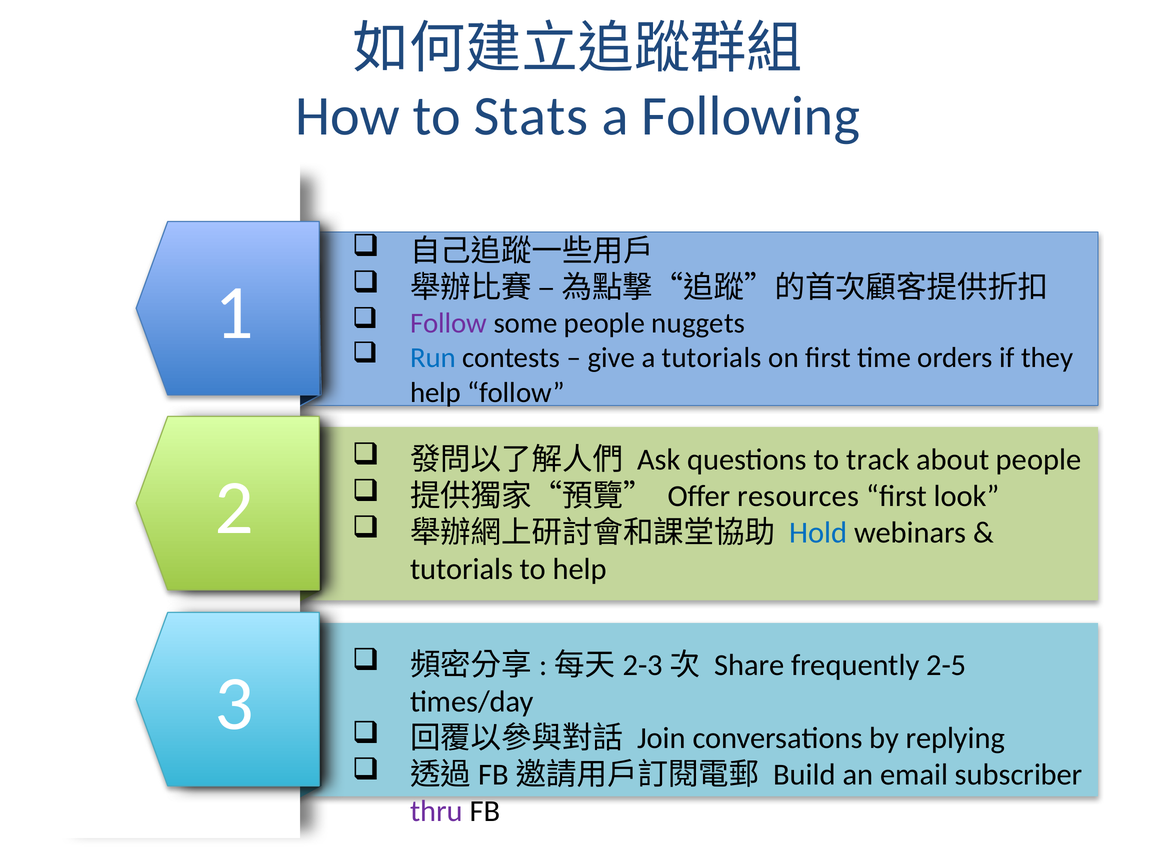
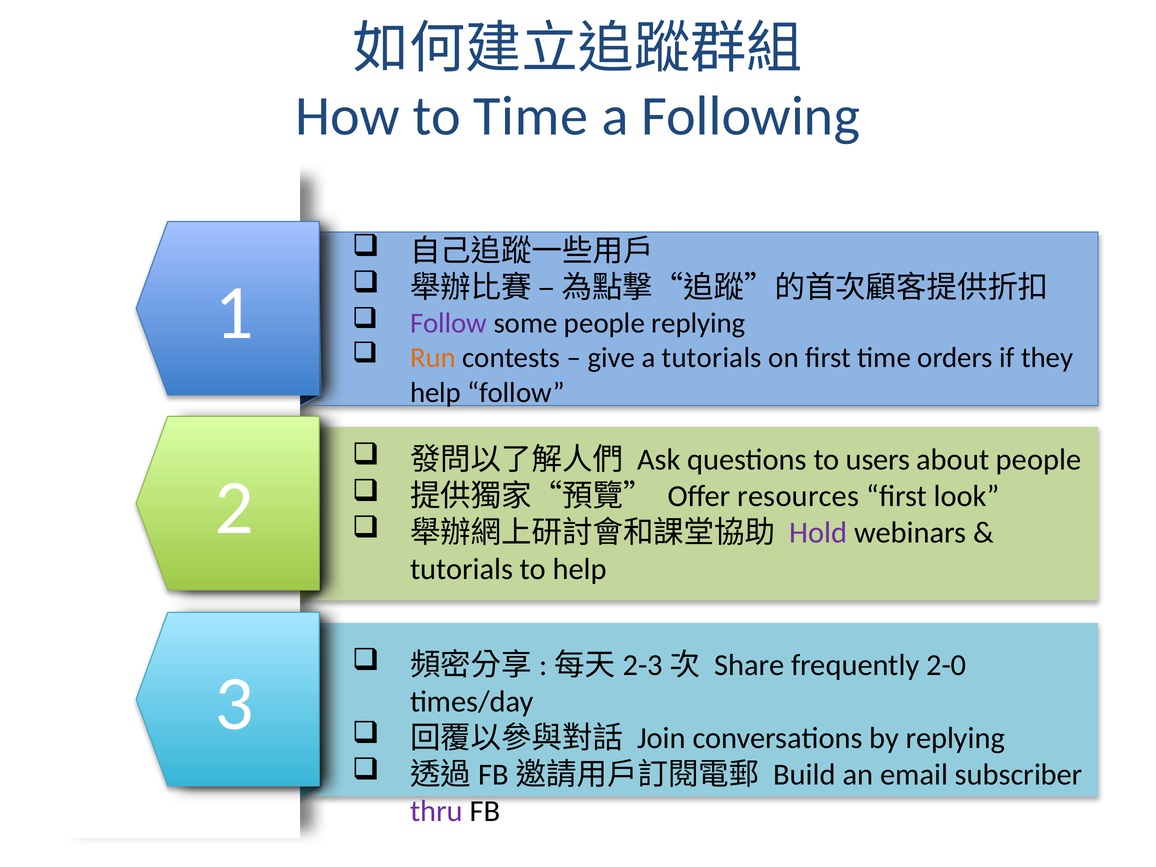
to Stats: Stats -> Time
people nuggets: nuggets -> replying
Run colour: blue -> orange
track: track -> users
Hold colour: blue -> purple
2-5: 2-5 -> 2-0
